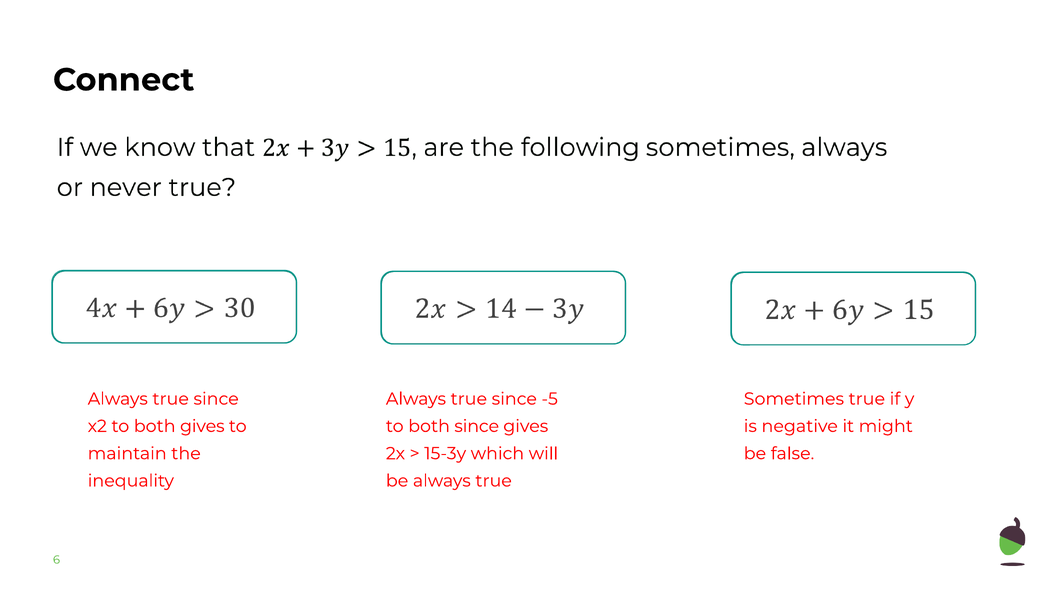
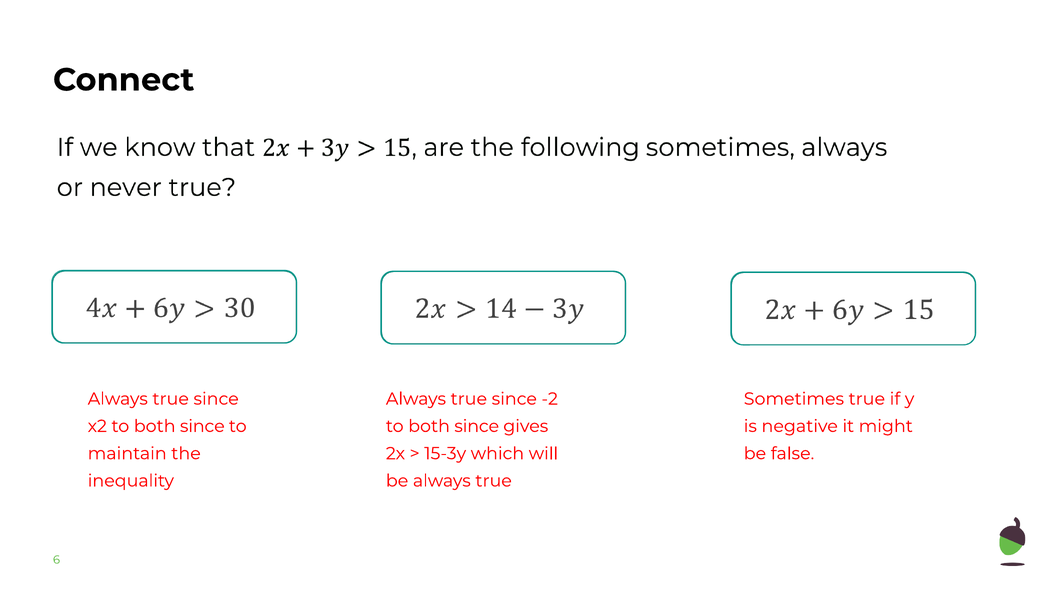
-5: -5 -> -2
x2 to both gives: gives -> since
